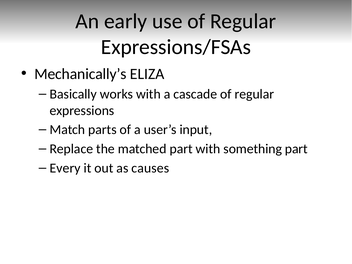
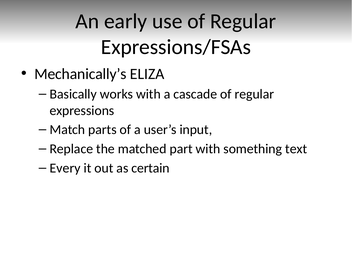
something part: part -> text
causes: causes -> certain
